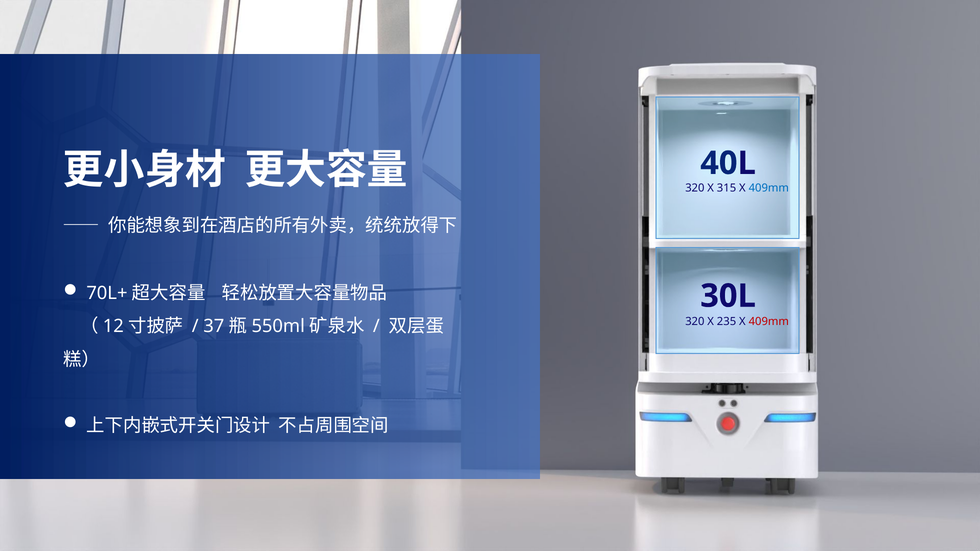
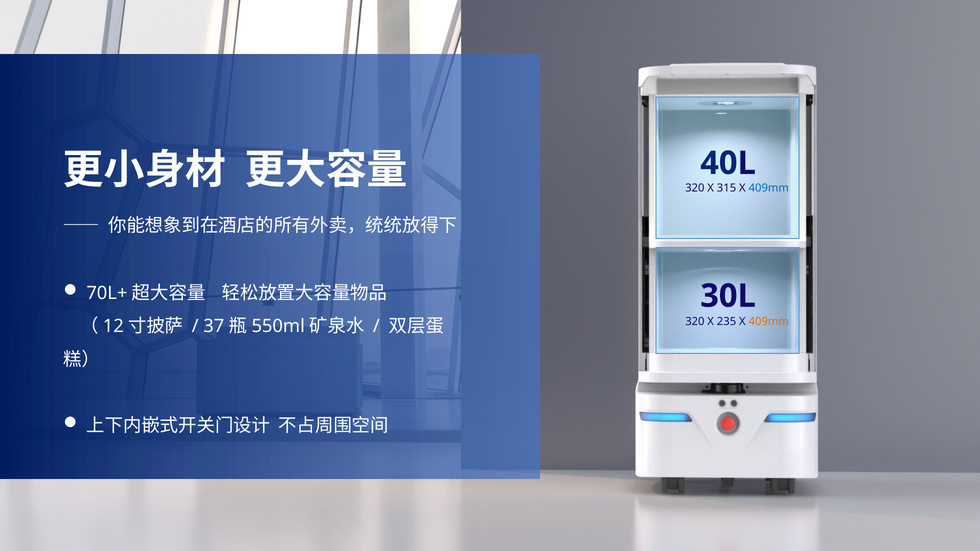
409mm at (769, 322) colour: red -> orange
